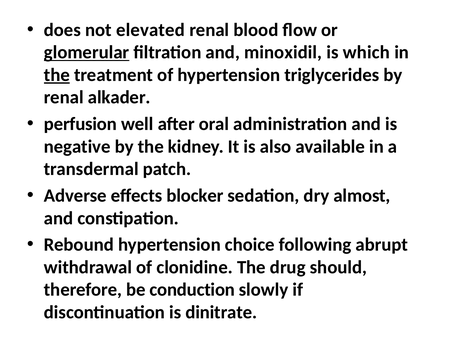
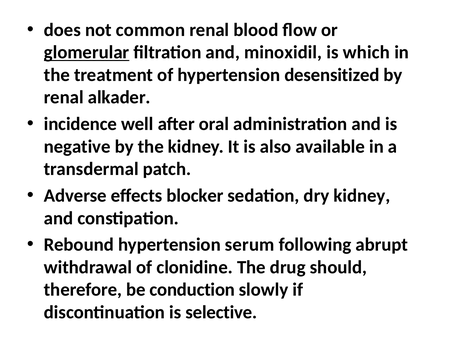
elevated: elevated -> common
the at (57, 75) underline: present -> none
triglycerides: triglycerides -> desensitized
perfusion: perfusion -> incidence
dry almost: almost -> kidney
choice: choice -> serum
dinitrate: dinitrate -> selective
